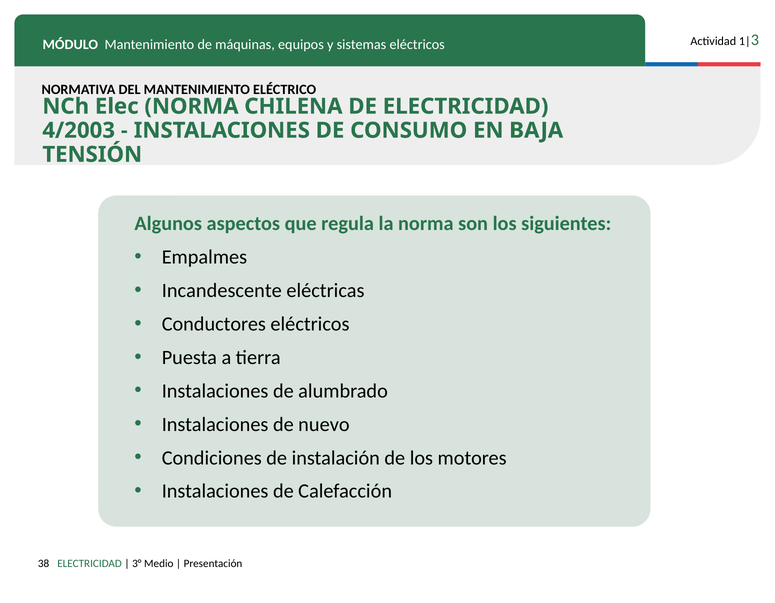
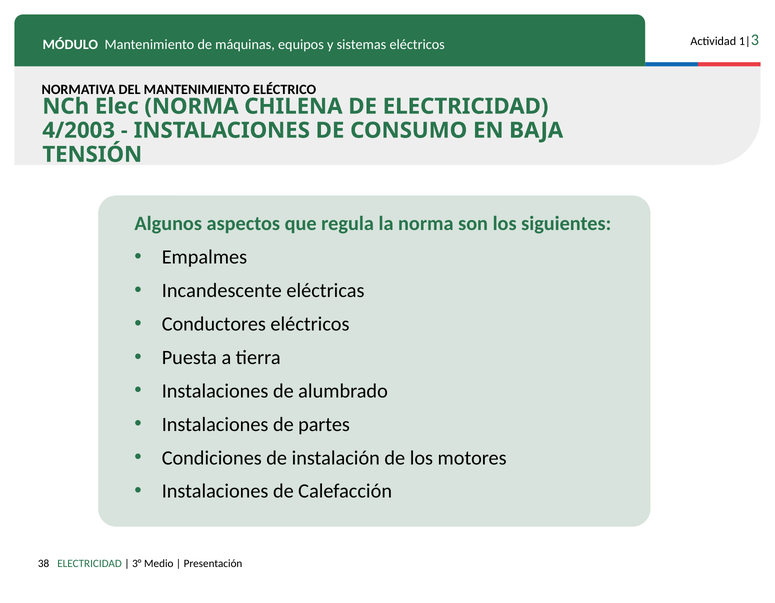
nuevo: nuevo -> partes
